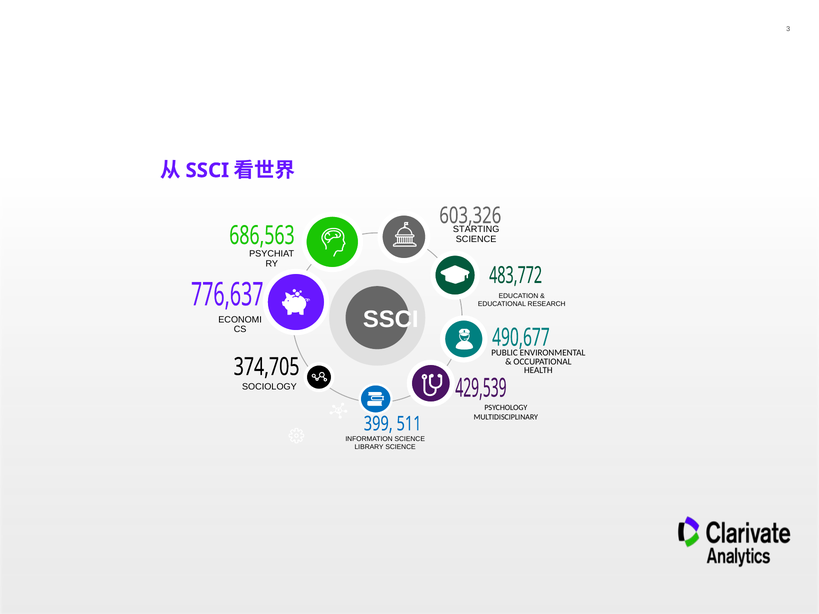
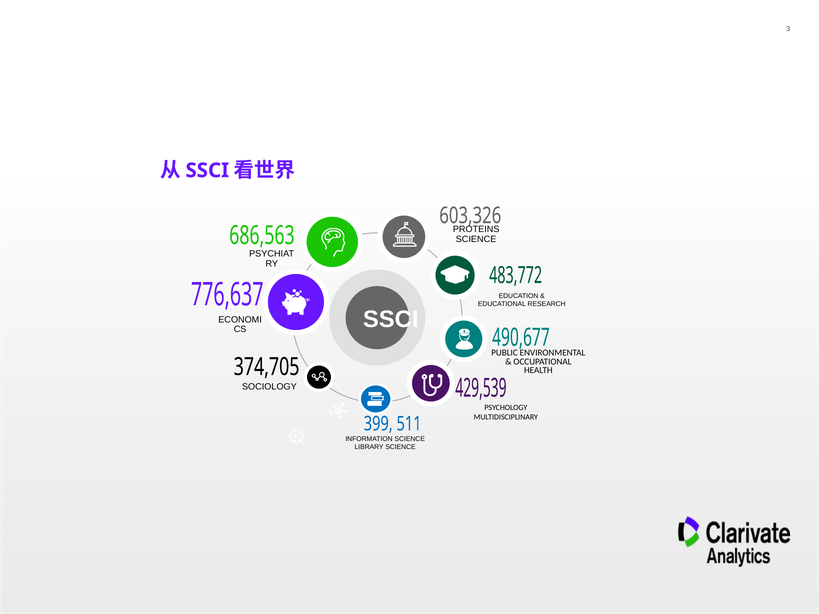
STARTING: STARTING -> PROTEINS
